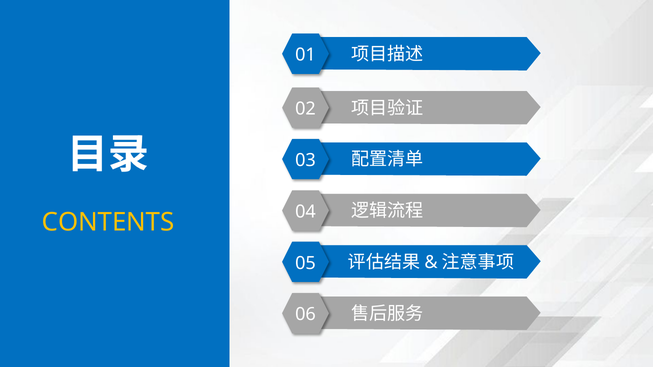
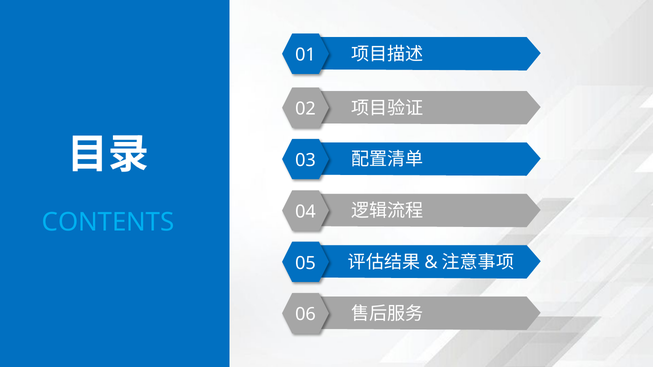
CONTENTS colour: yellow -> light blue
